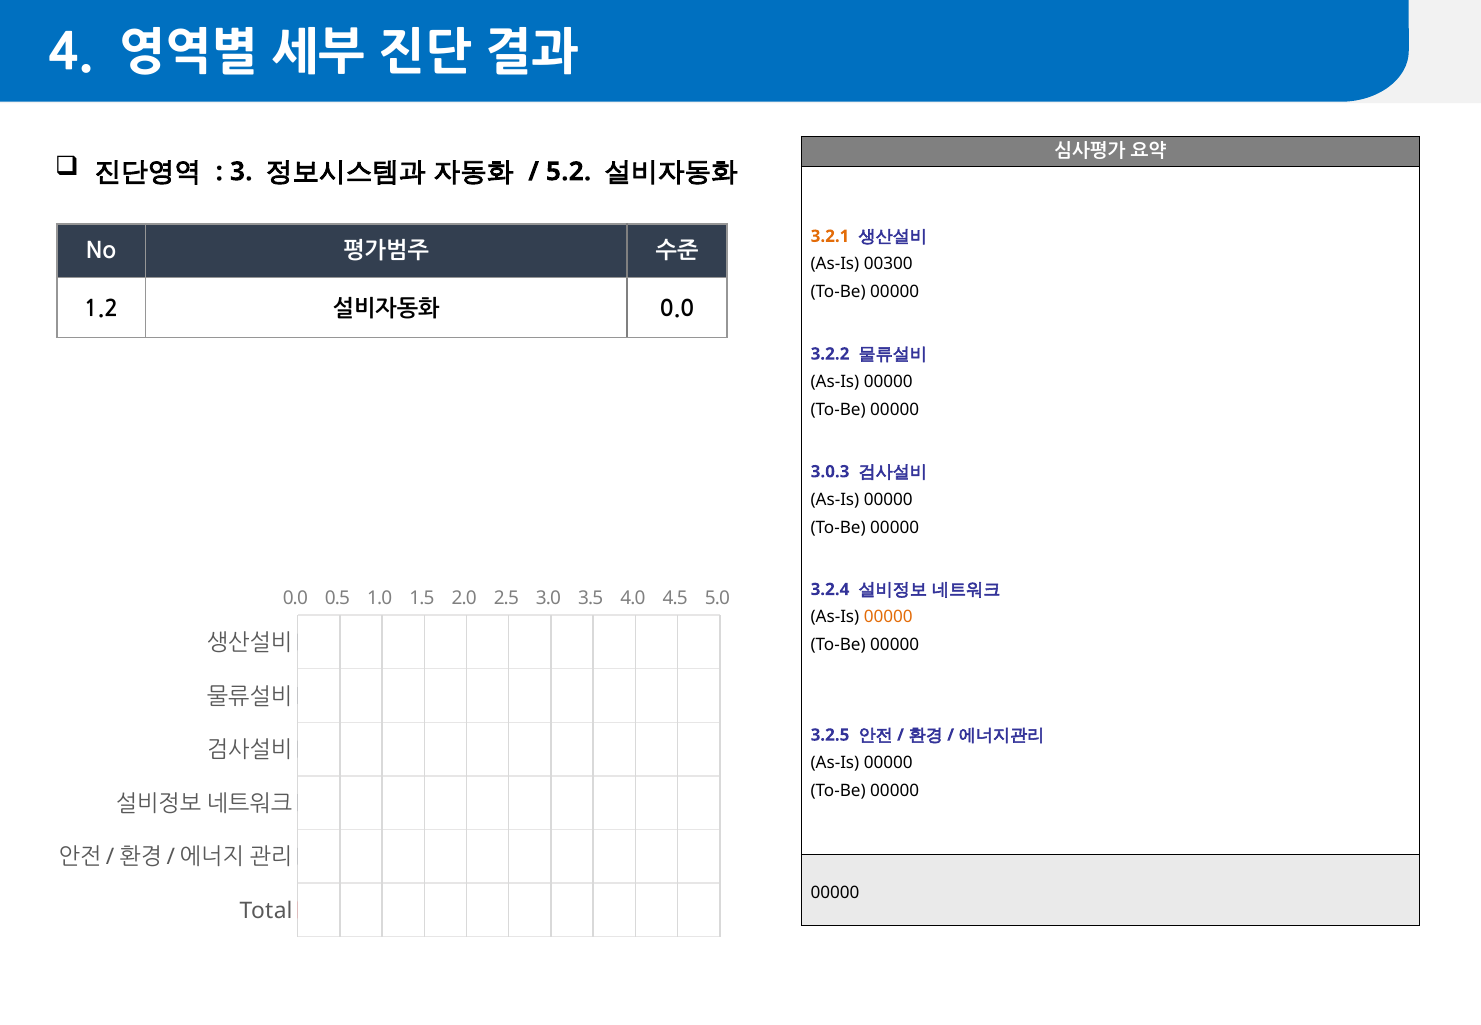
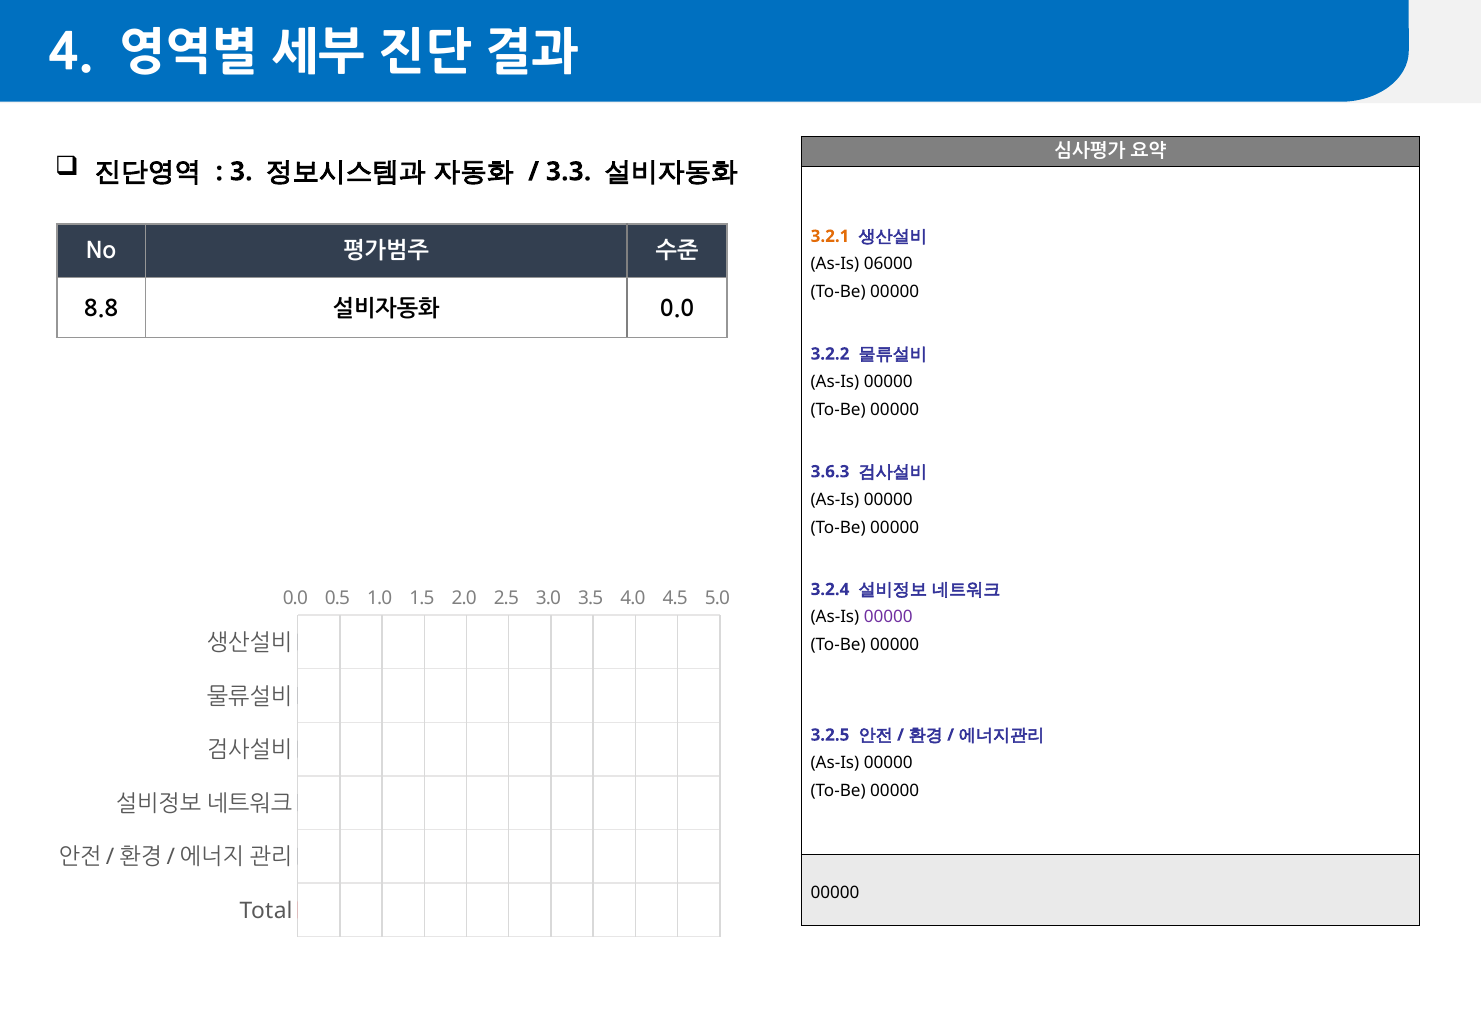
5.2: 5.2 -> 3.3
00300: 00300 -> 06000
1.2: 1.2 -> 8.8
3.0.3: 3.0.3 -> 3.6.3
00000 at (888, 617) colour: orange -> purple
